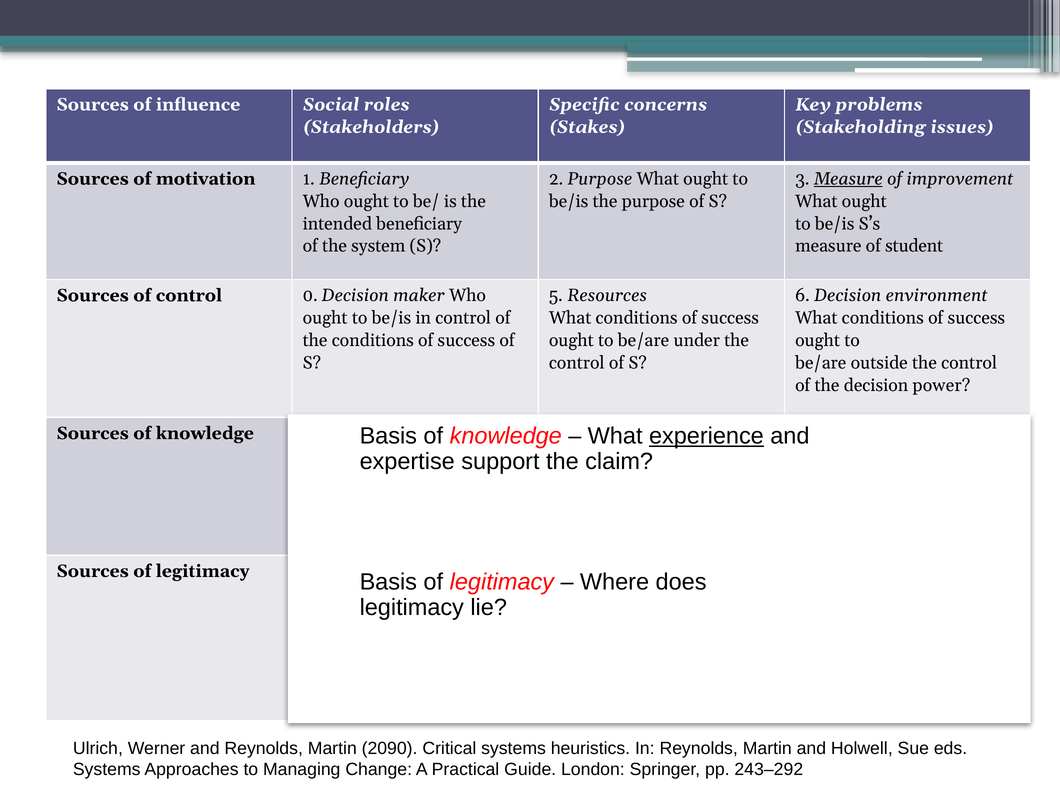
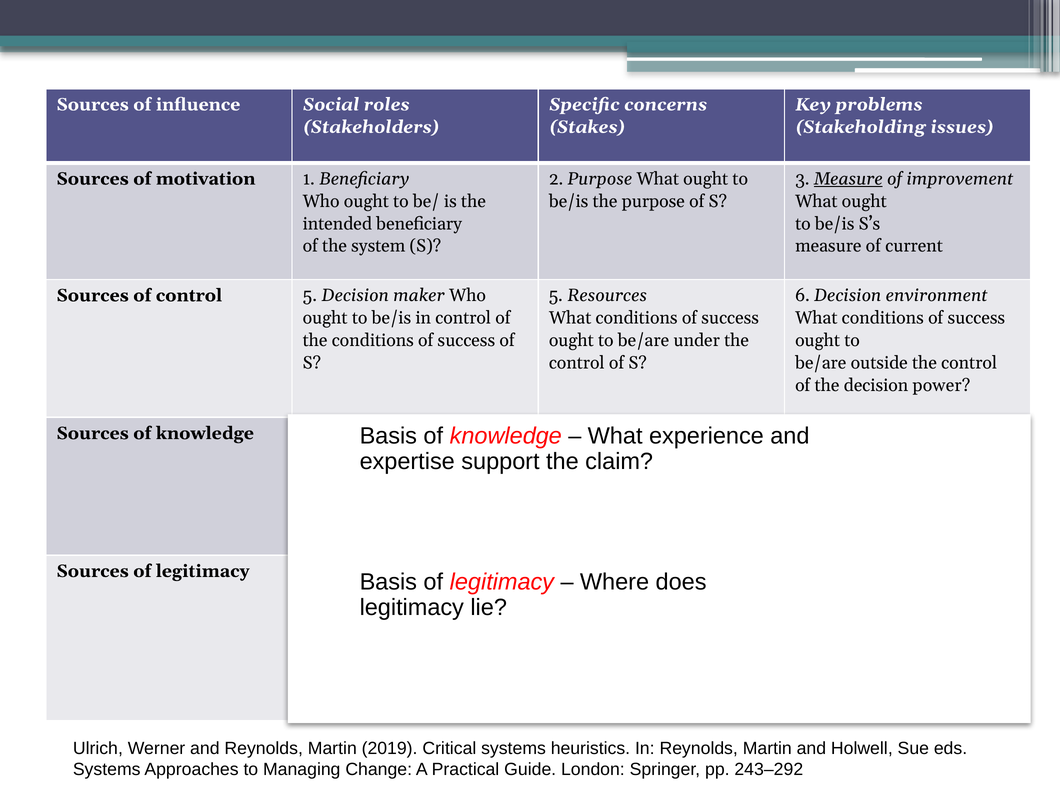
student: student -> current
control 0: 0 -> 5
experience underline: present -> none
2090: 2090 -> 2019
